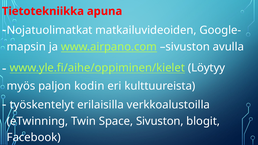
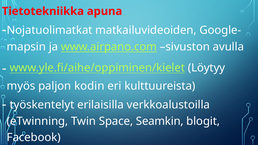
Space Sivuston: Sivuston -> Seamkin
